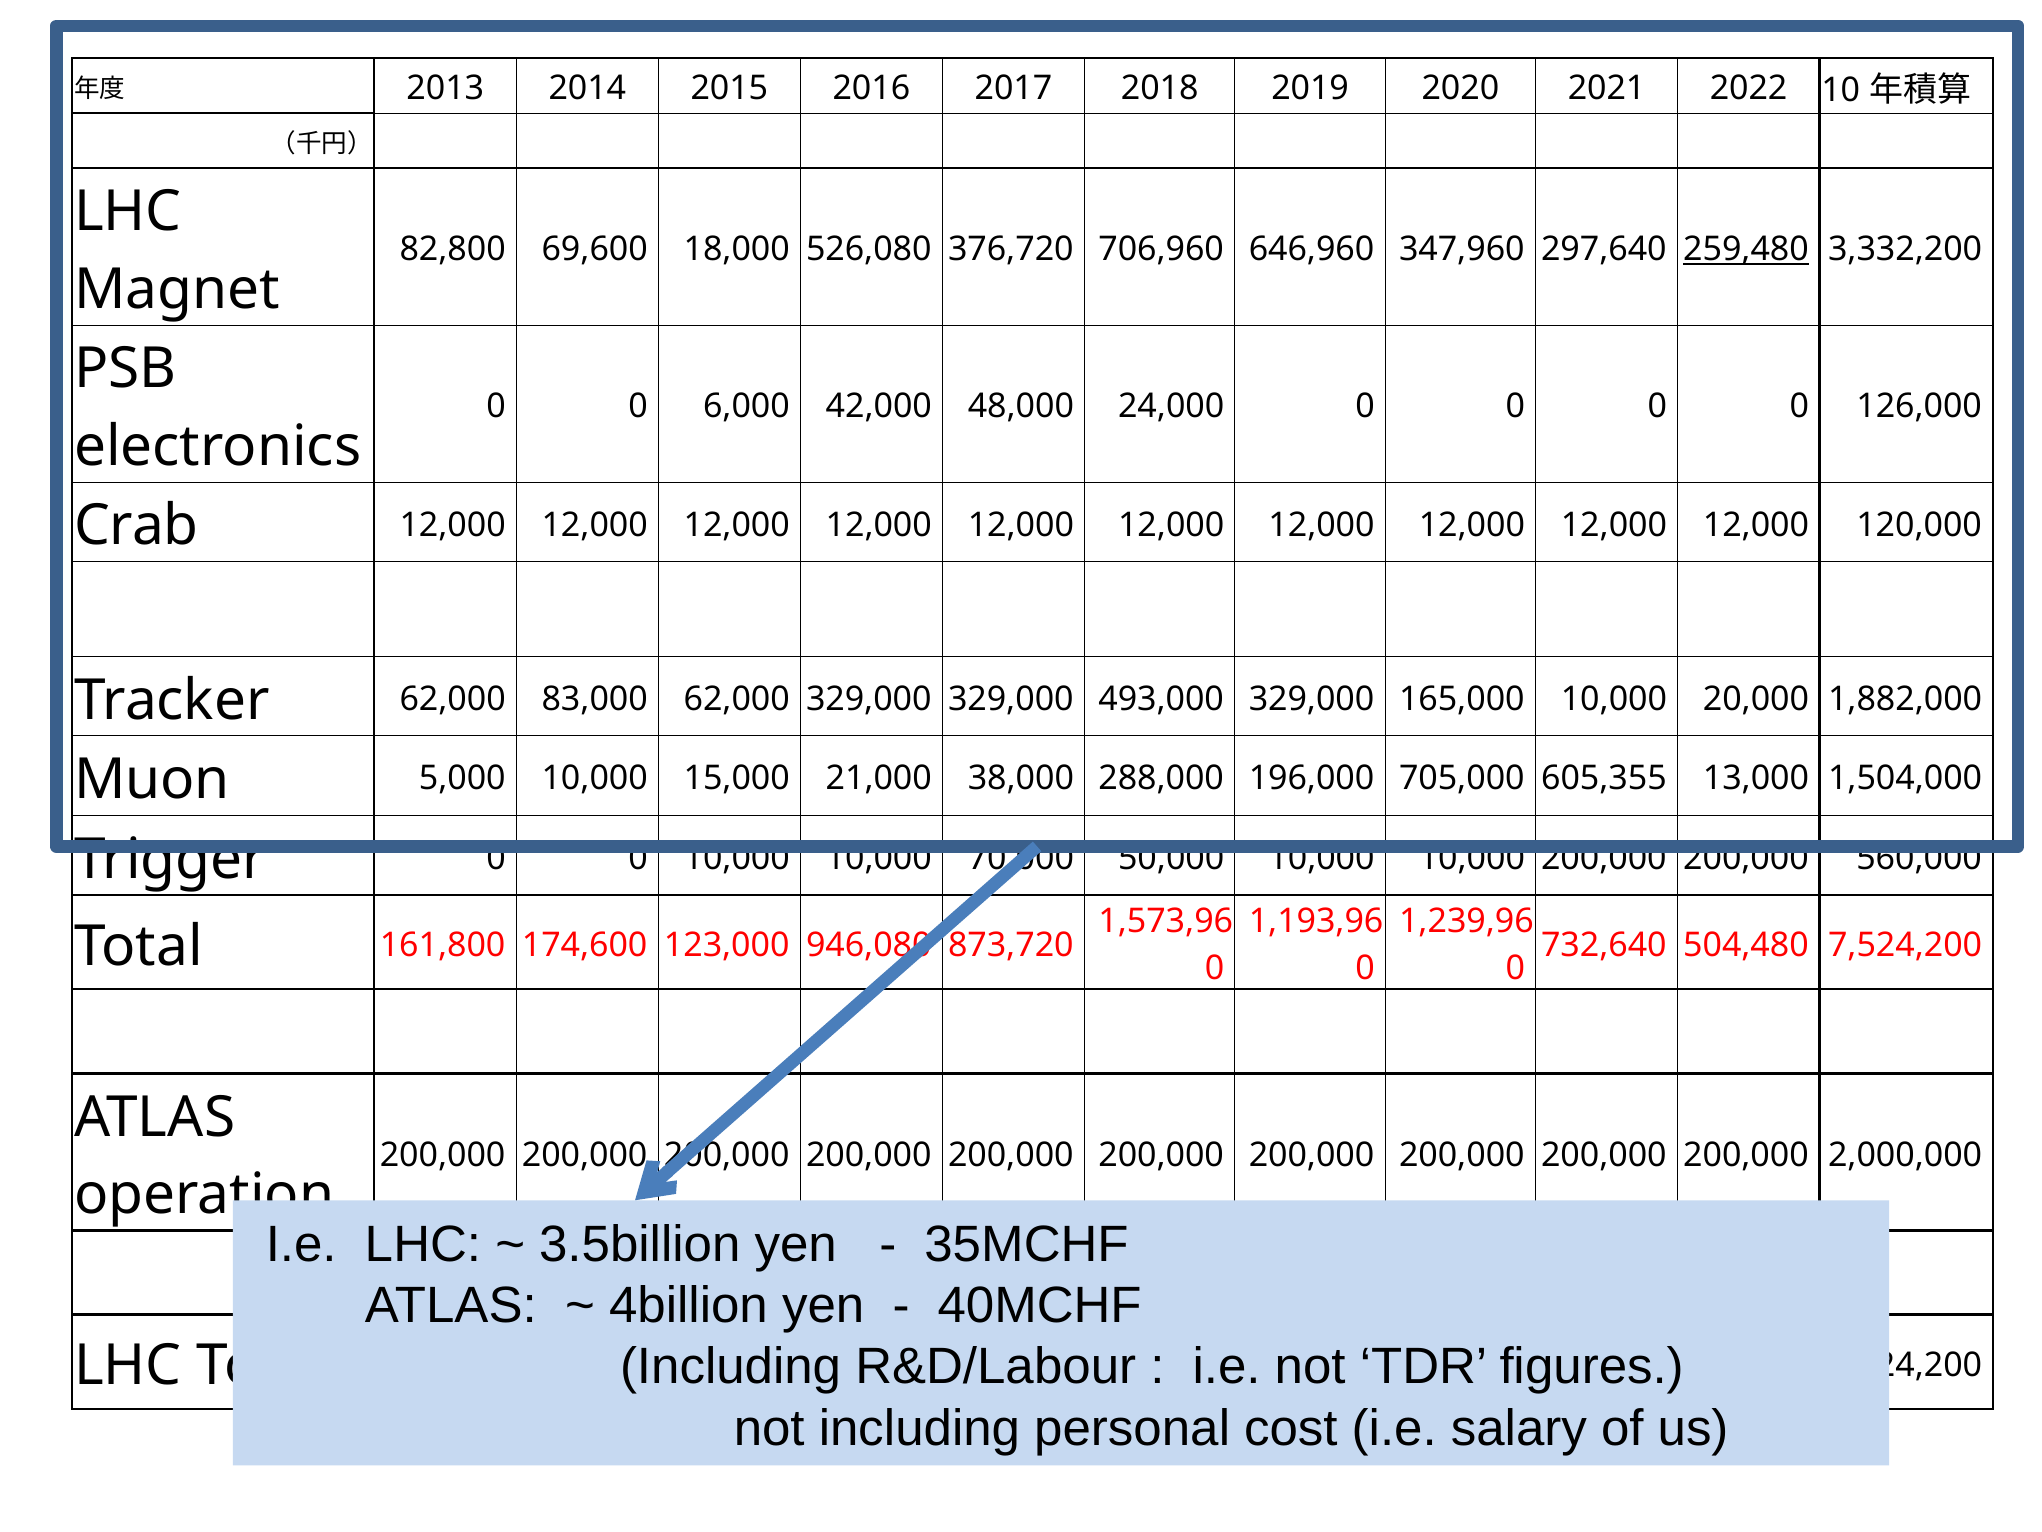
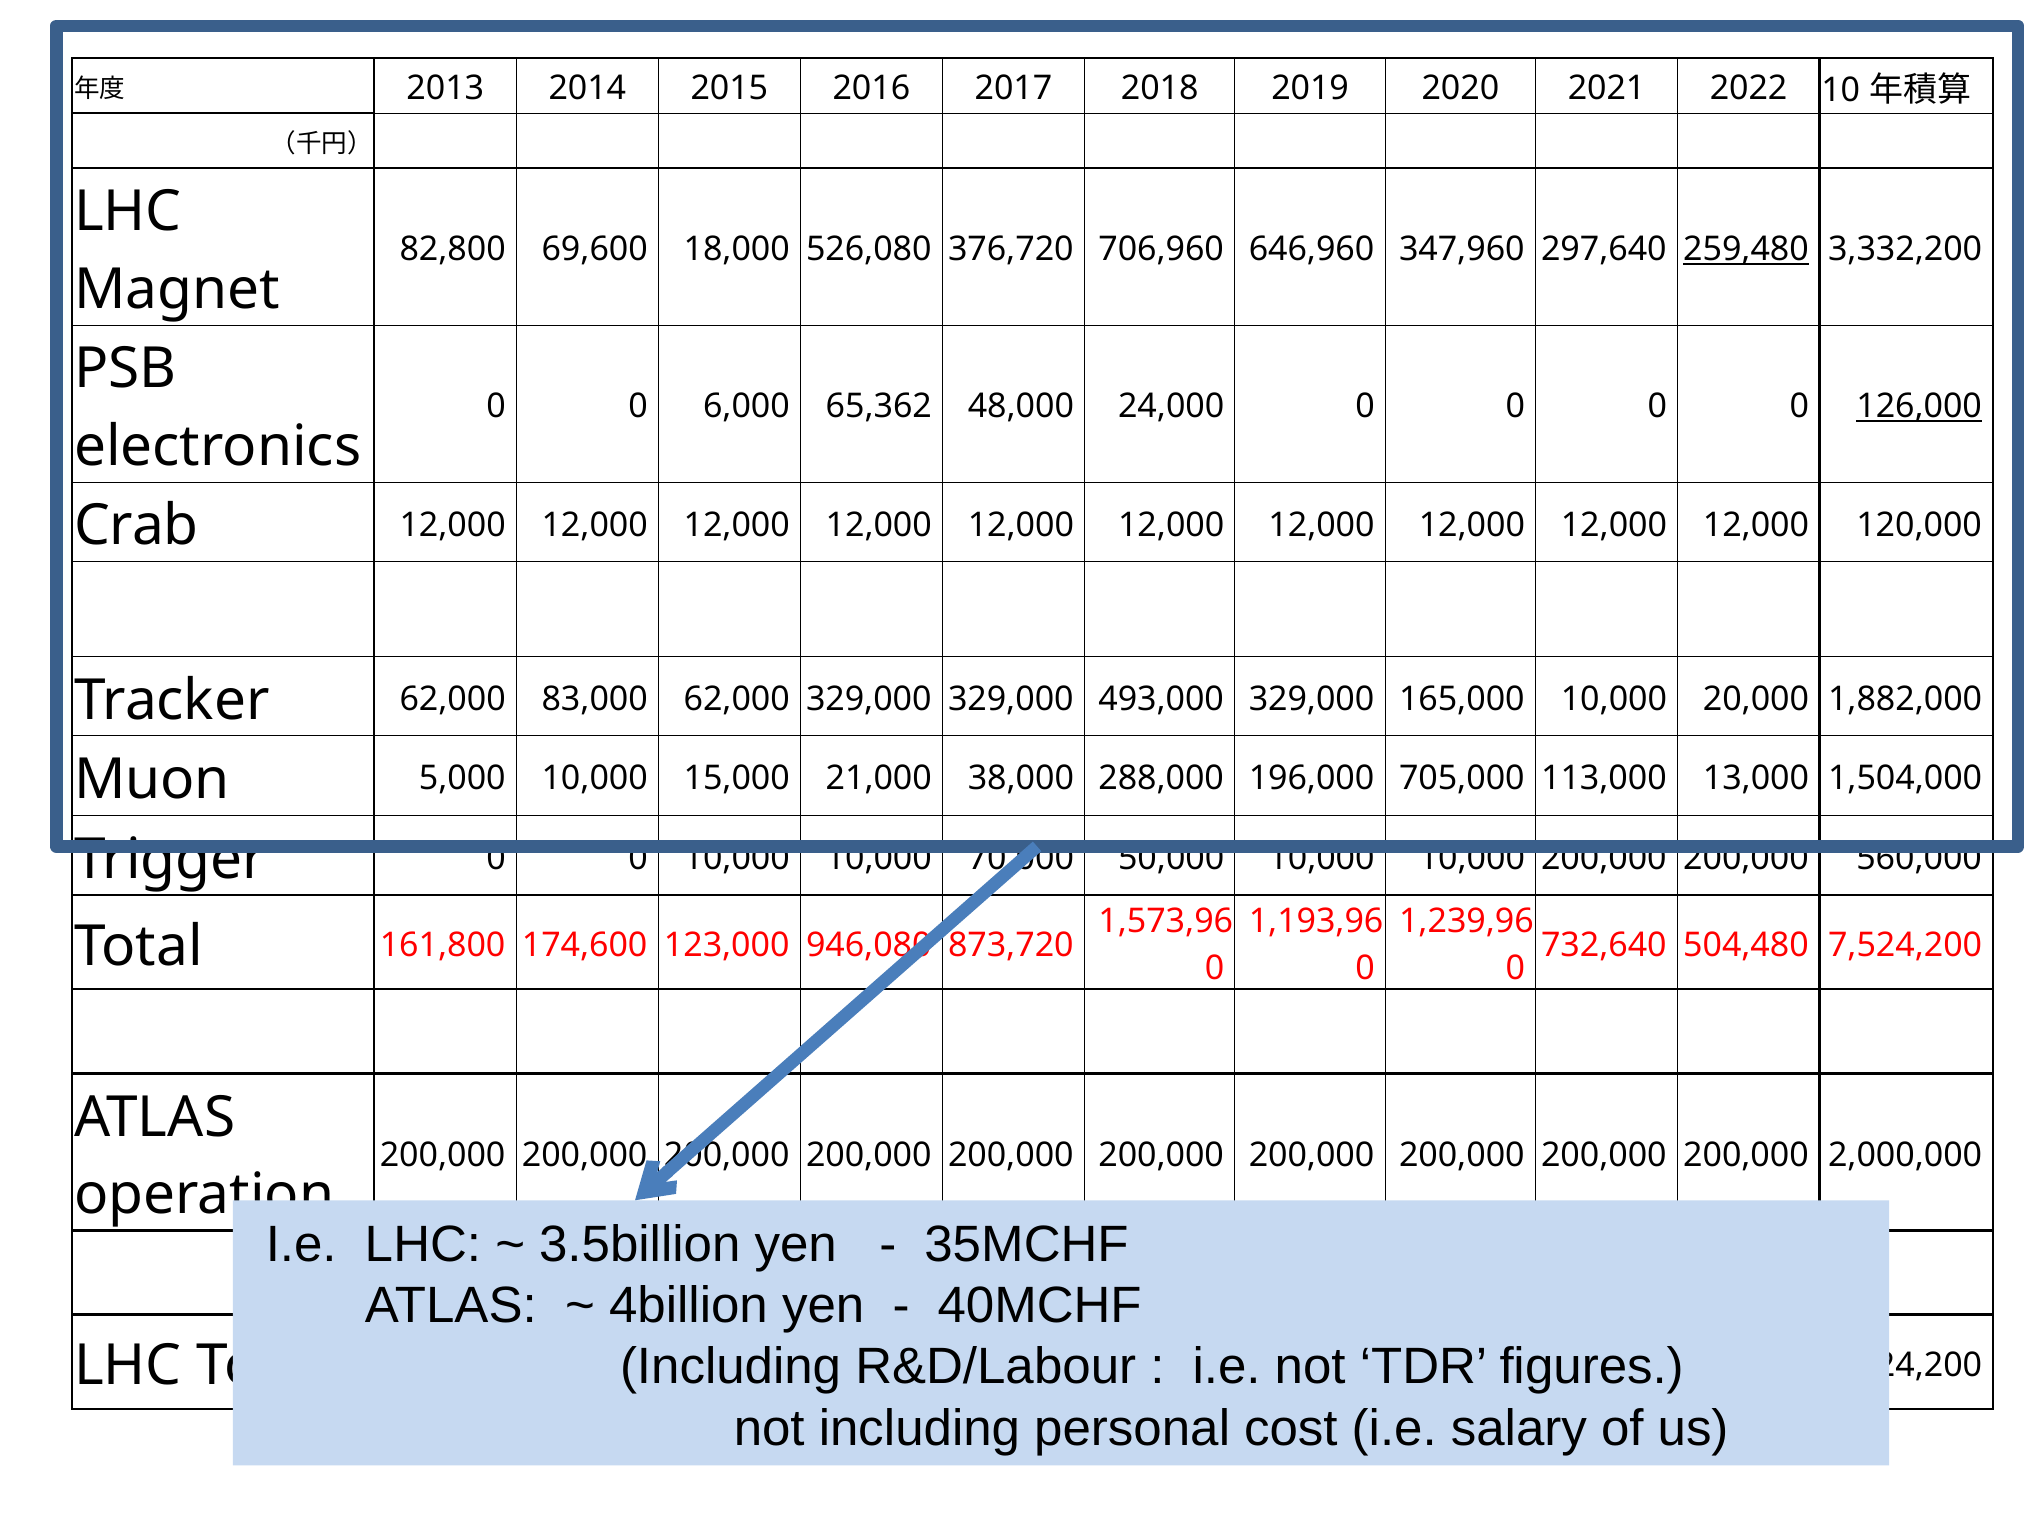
42,000: 42,000 -> 65,362
126,000 underline: none -> present
605,355: 605,355 -> 113,000
